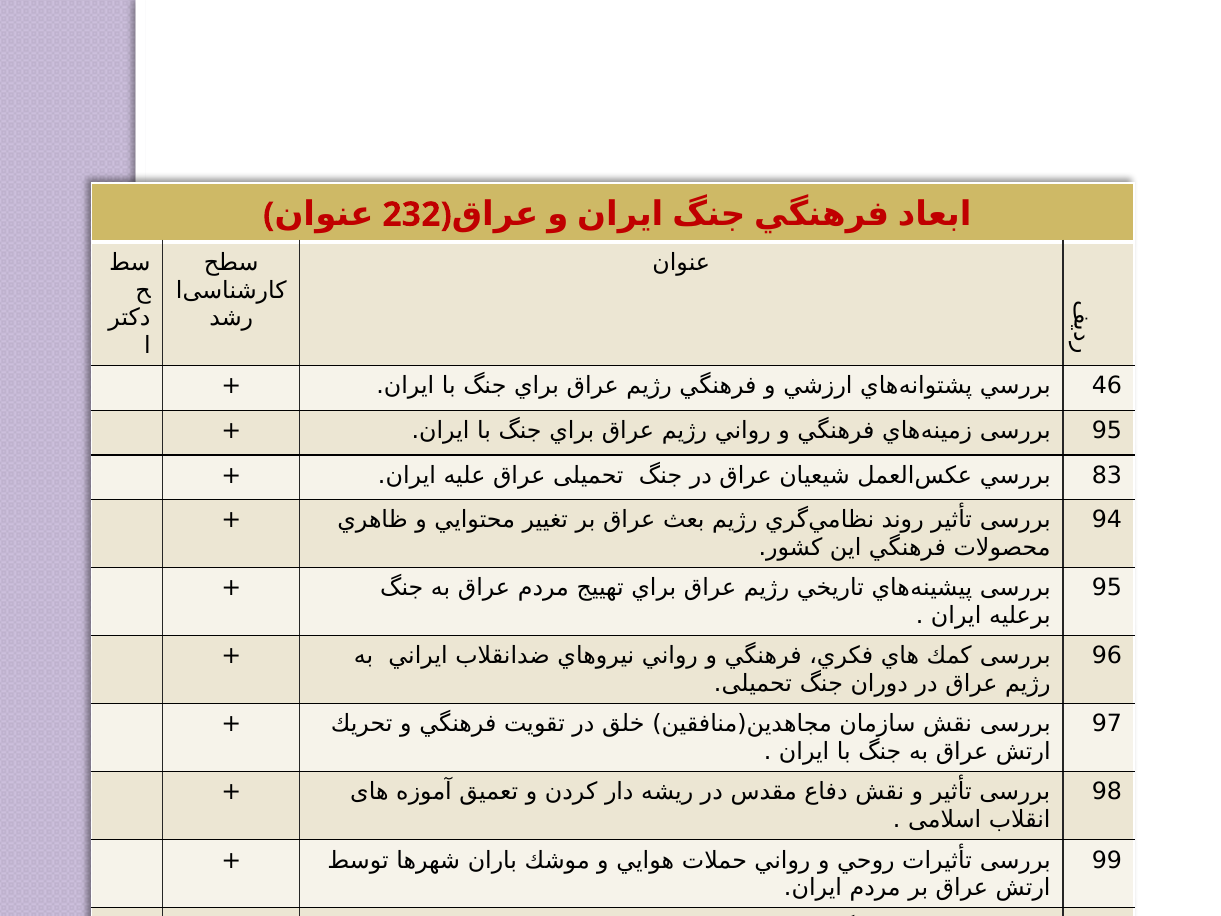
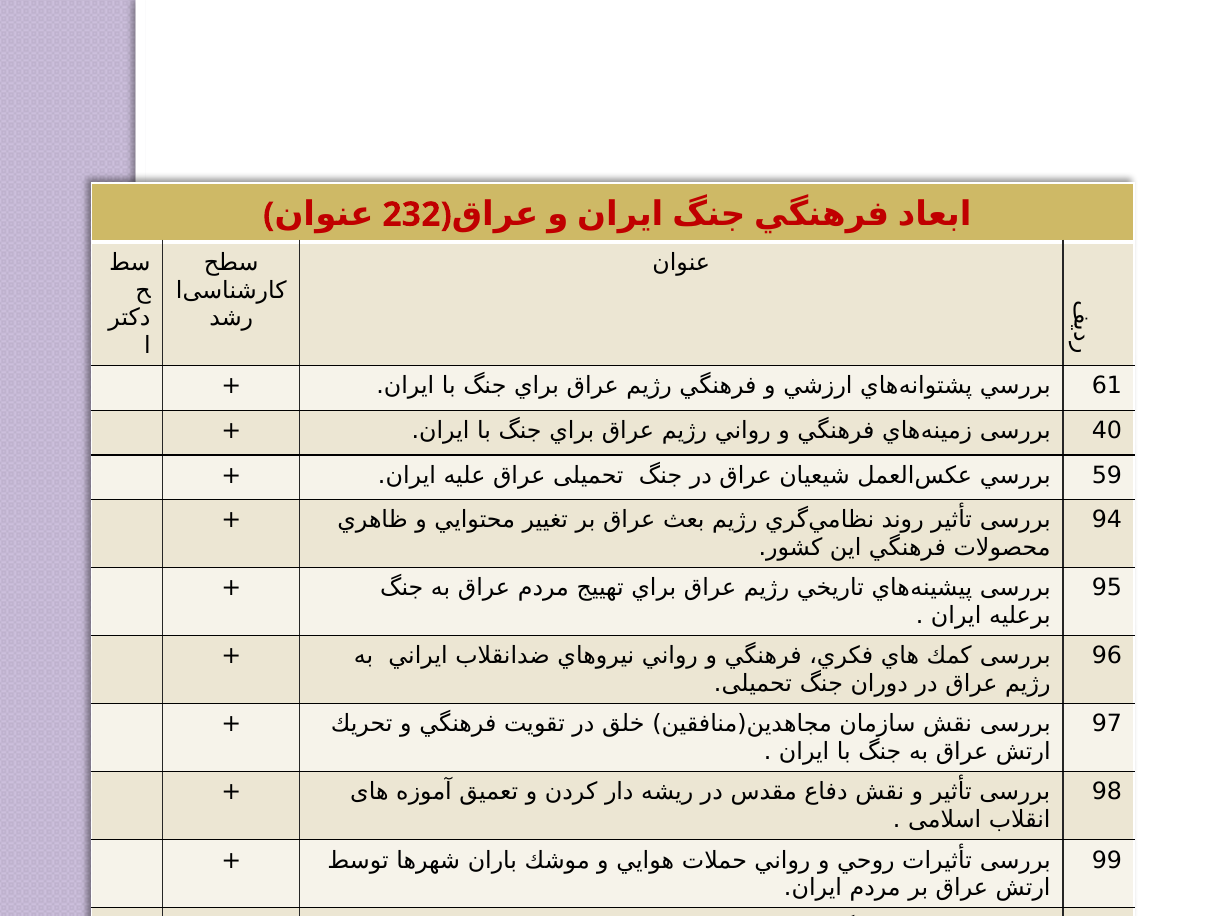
46: 46 -> 61
95 at (1107, 431): 95 -> 40
83: 83 -> 59
